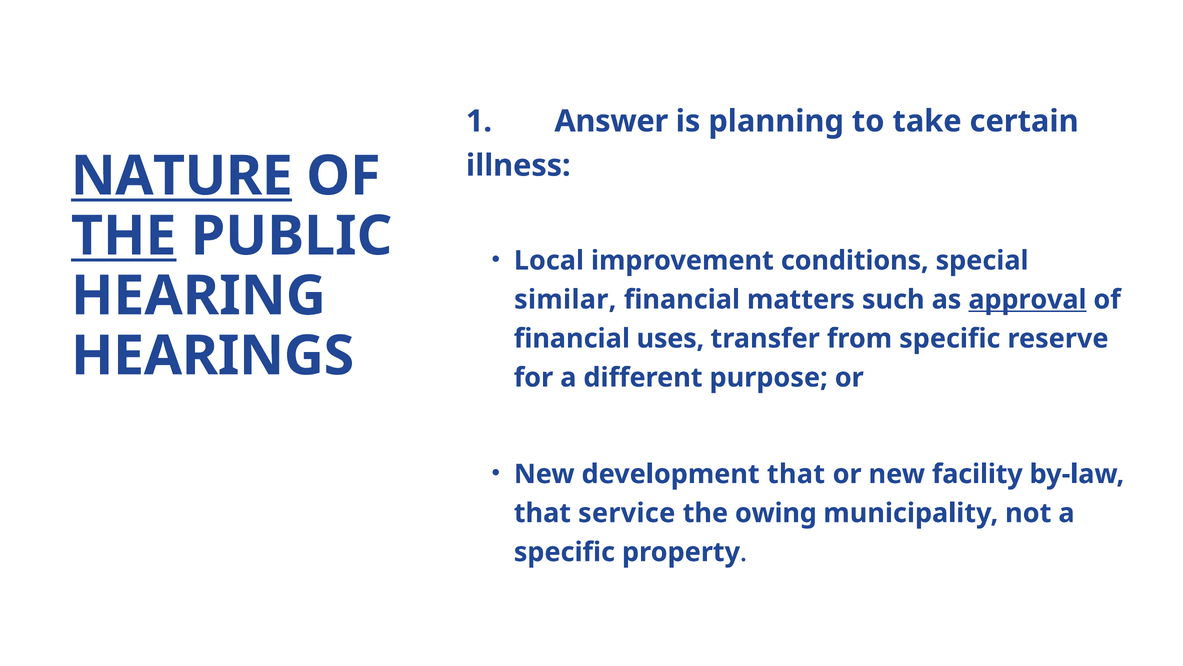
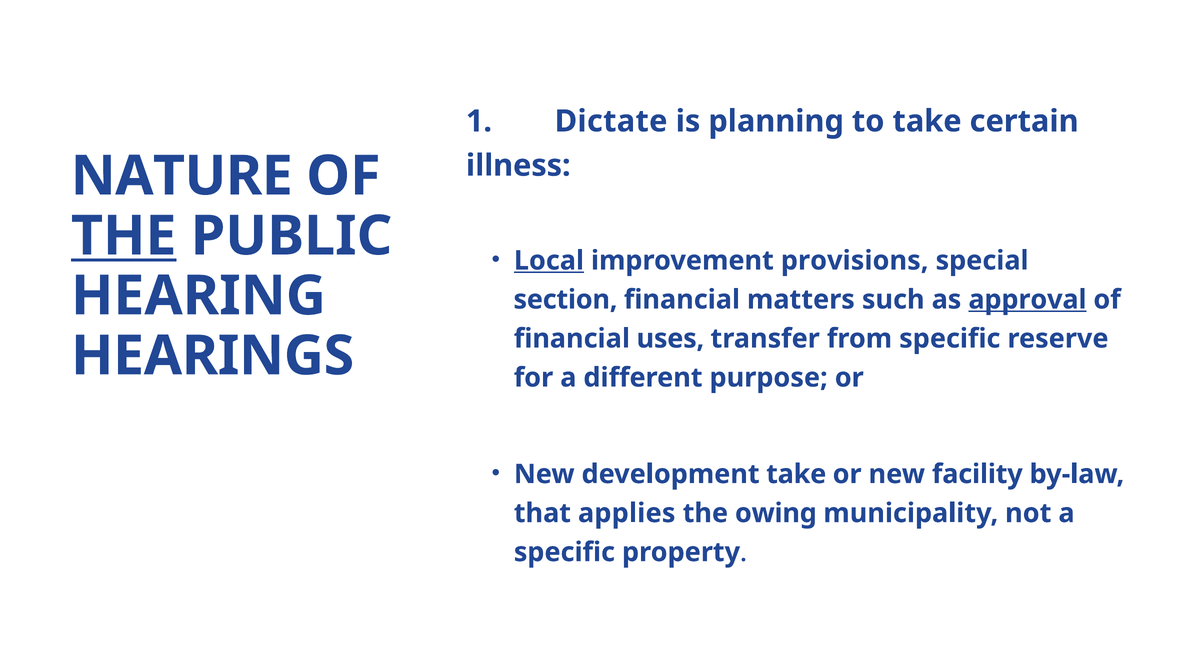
Answer: Answer -> Dictate
NATURE underline: present -> none
Local underline: none -> present
conditions: conditions -> provisions
similar: similar -> section
development that: that -> take
service: service -> applies
